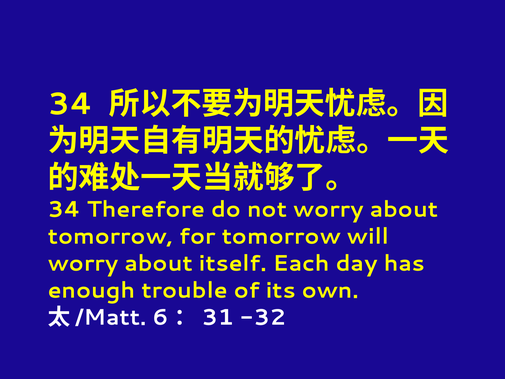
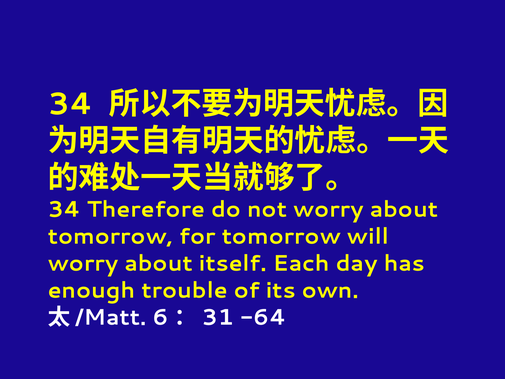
-32: -32 -> -64
